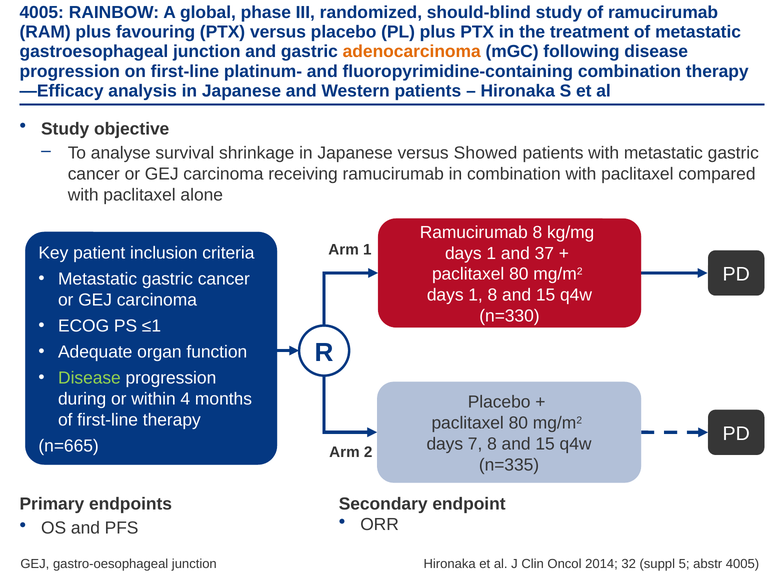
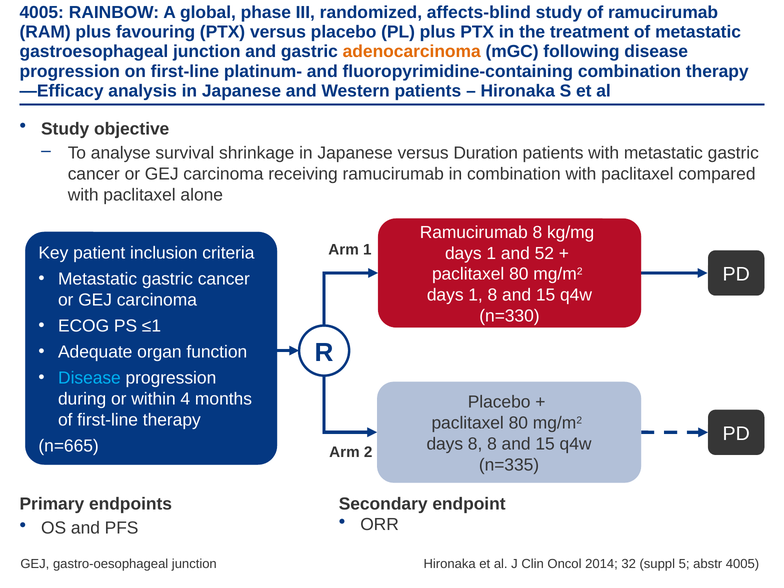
should-blind: should-blind -> affects-blind
Showed: Showed -> Duration
37: 37 -> 52
Disease at (89, 378) colour: light green -> light blue
days 7: 7 -> 8
